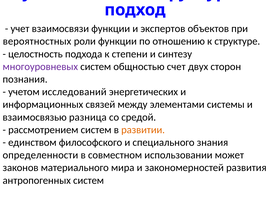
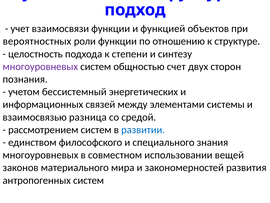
экспертов: экспертов -> функцией
исследований: исследований -> бессистемный
развитии colour: orange -> blue
определенности at (40, 155): определенности -> многоуровневых
может: может -> вещей
